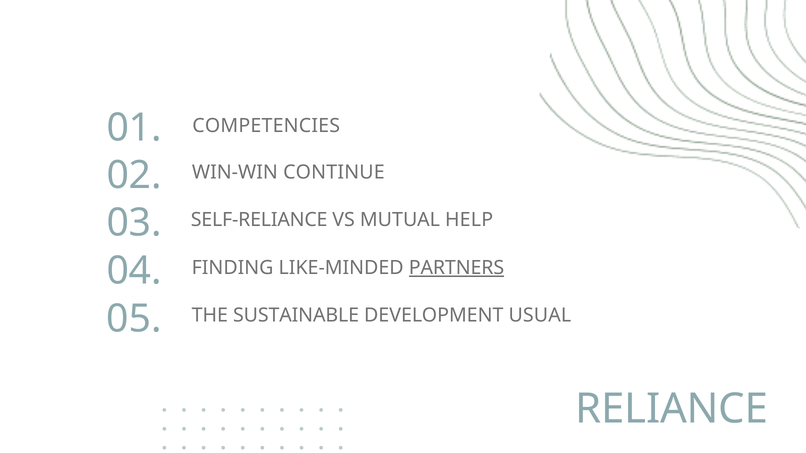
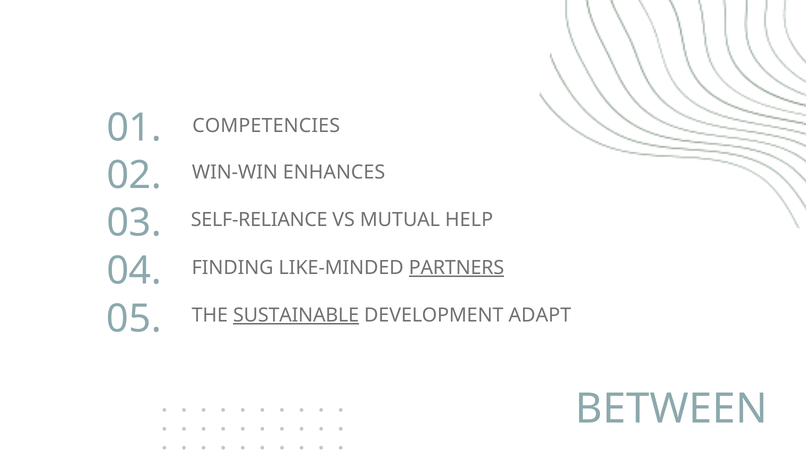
CONTINUE: CONTINUE -> ENHANCES
SUSTAINABLE underline: none -> present
USUAL: USUAL -> ADAPT
RELIANCE: RELIANCE -> BETWEEN
